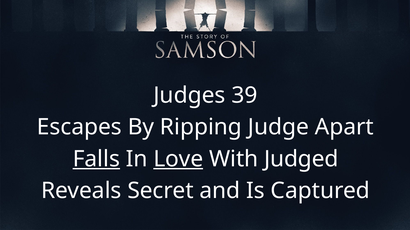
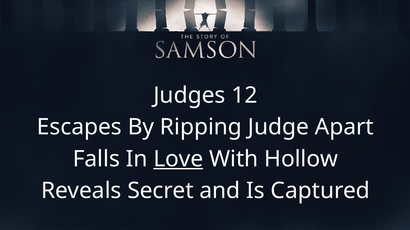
39: 39 -> 12
Falls underline: present -> none
Judged: Judged -> Hollow
